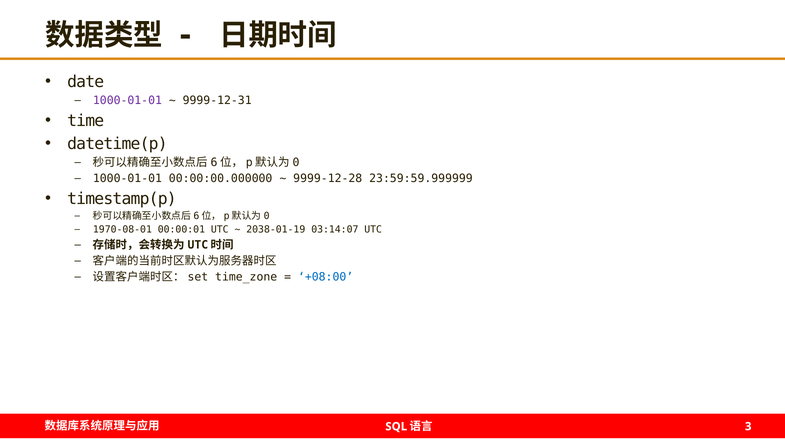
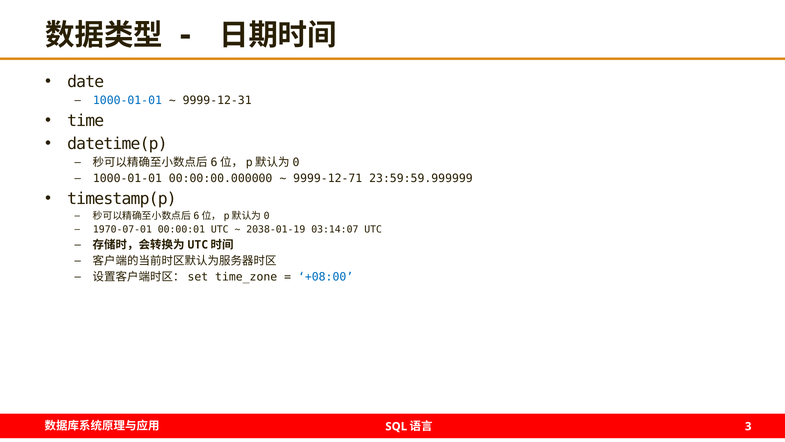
1000-01-01 at (127, 100) colour: purple -> blue
9999-12-28: 9999-12-28 -> 9999-12-71
1970-08-01: 1970-08-01 -> 1970-07-01
